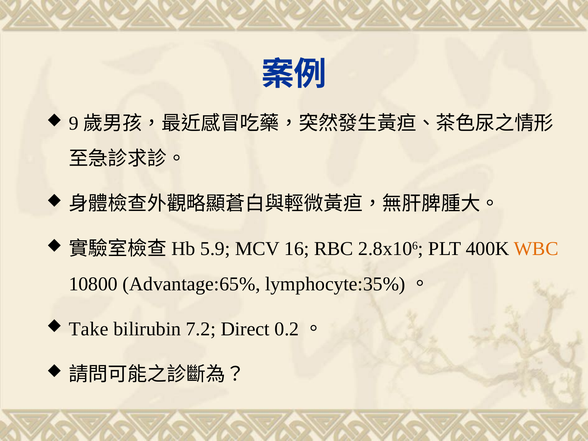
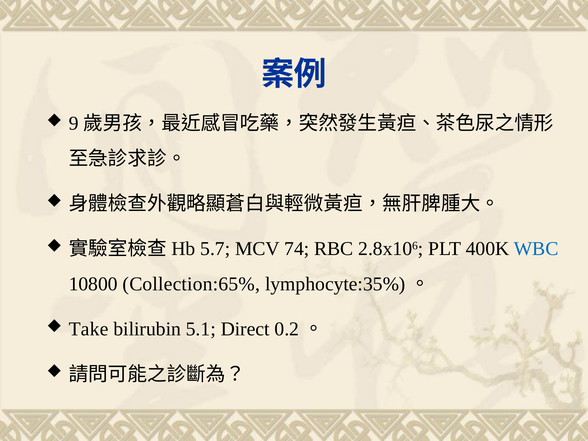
5.9: 5.9 -> 5.7
16: 16 -> 74
WBC colour: orange -> blue
Advantage:65%: Advantage:65% -> Collection:65%
7.2: 7.2 -> 5.1
